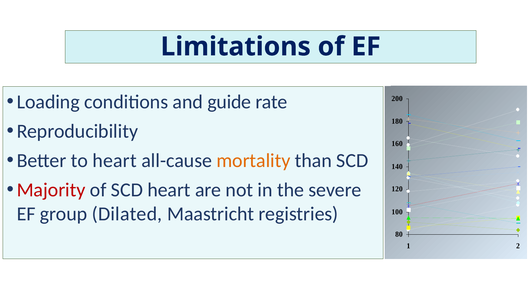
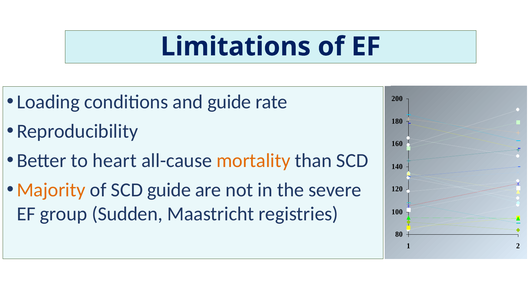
Majority colour: red -> orange
SCD heart: heart -> guide
Dilated: Dilated -> Sudden
